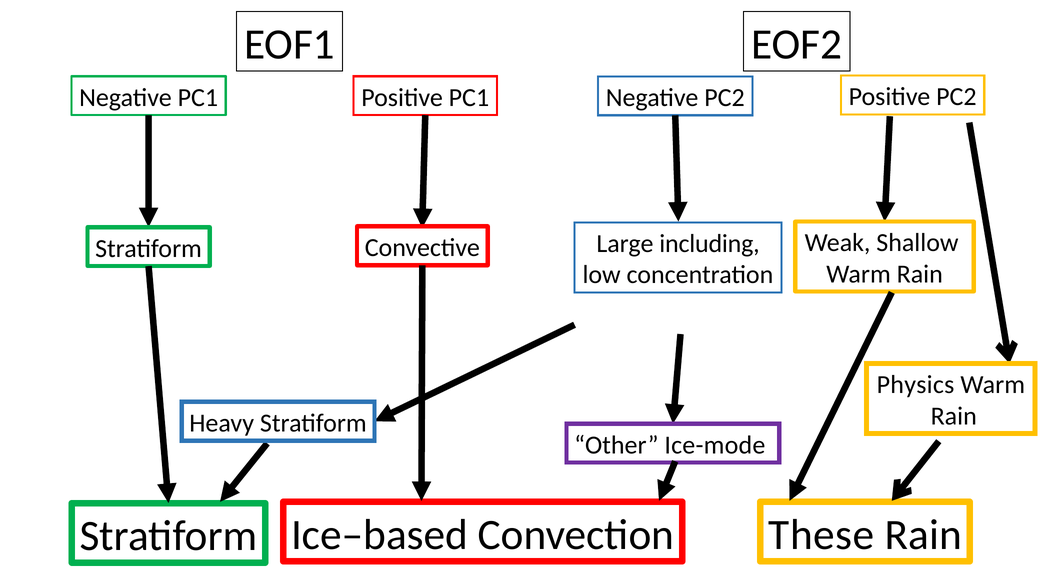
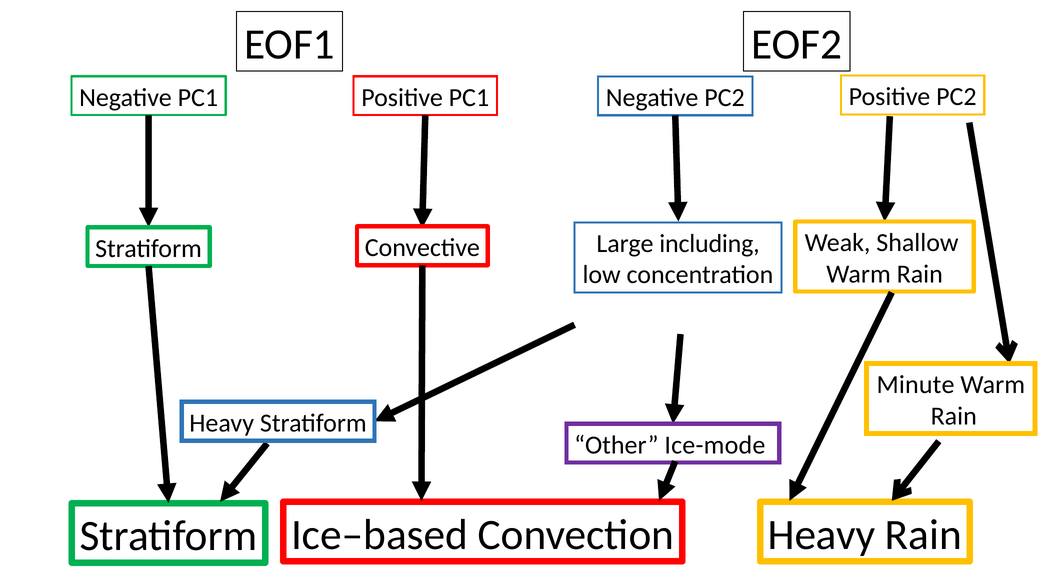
Physics: Physics -> Minute
Stratiform These: These -> Heavy
